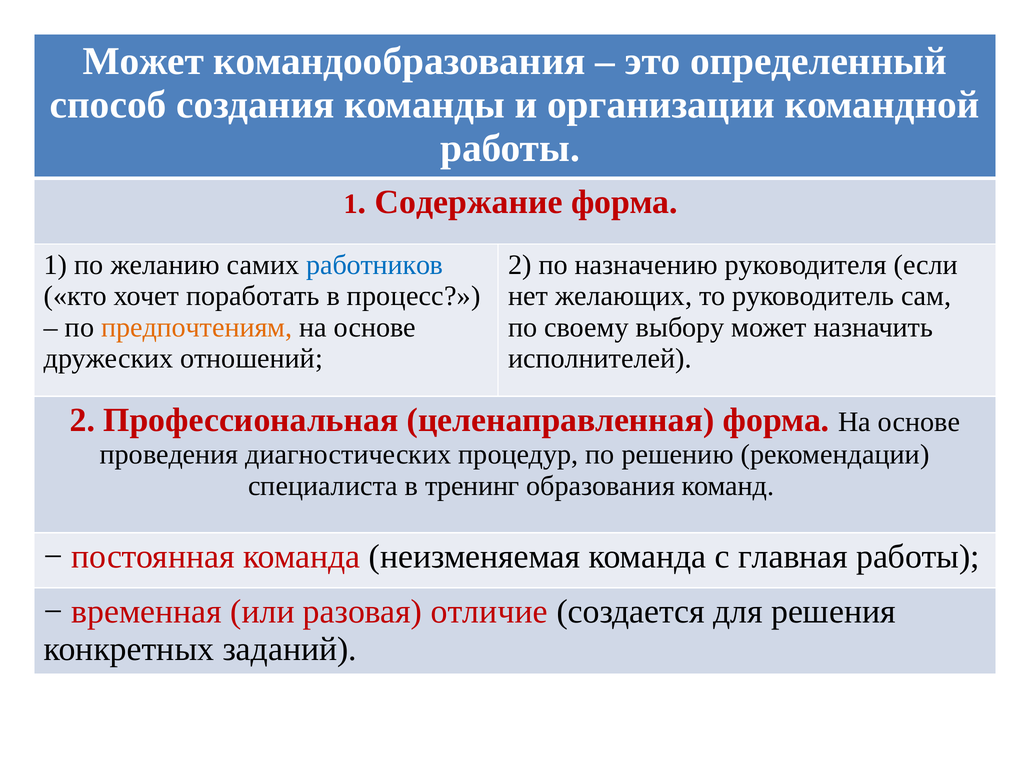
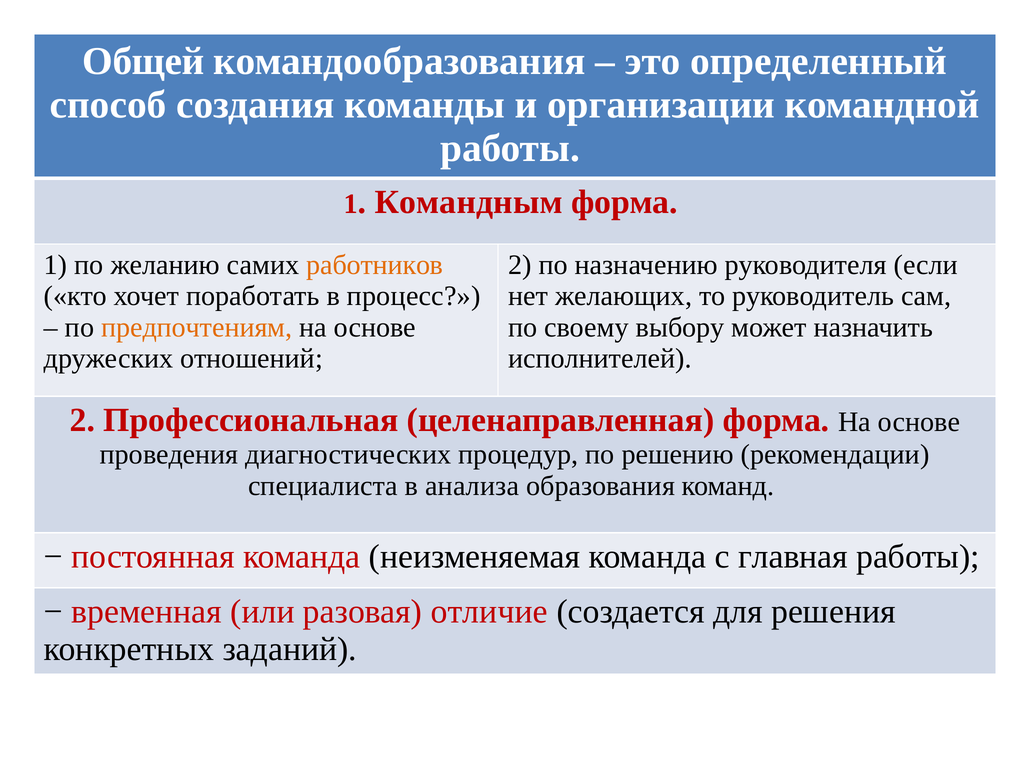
Может at (143, 61): Может -> Общей
Содержание: Содержание -> Командным
работников colour: blue -> orange
тренинг: тренинг -> анализа
